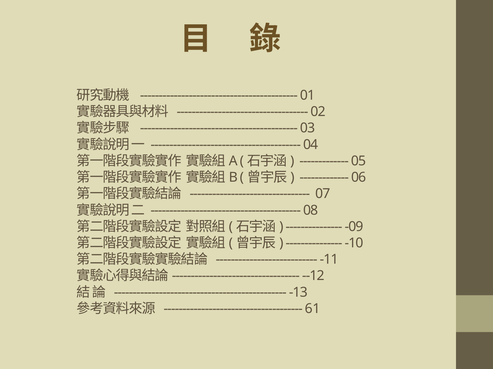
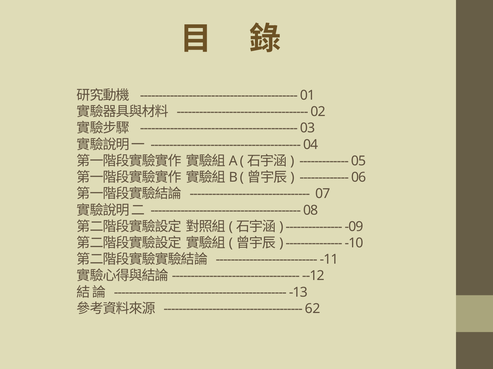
61: 61 -> 62
